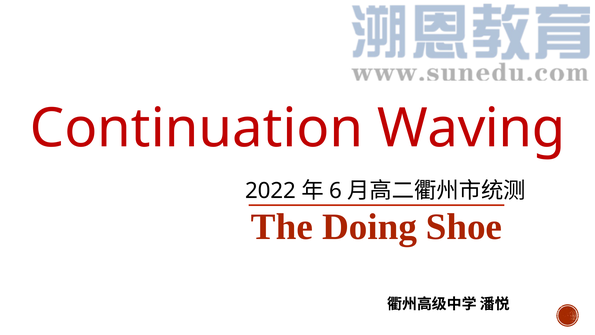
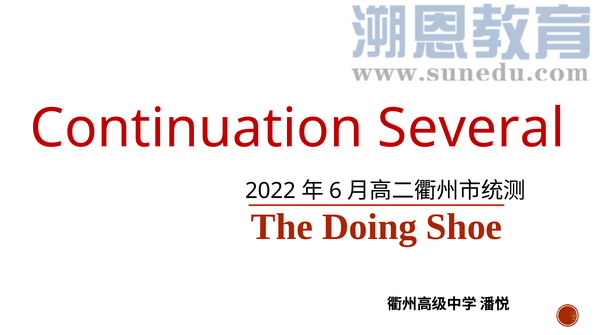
Waving: Waving -> Several
